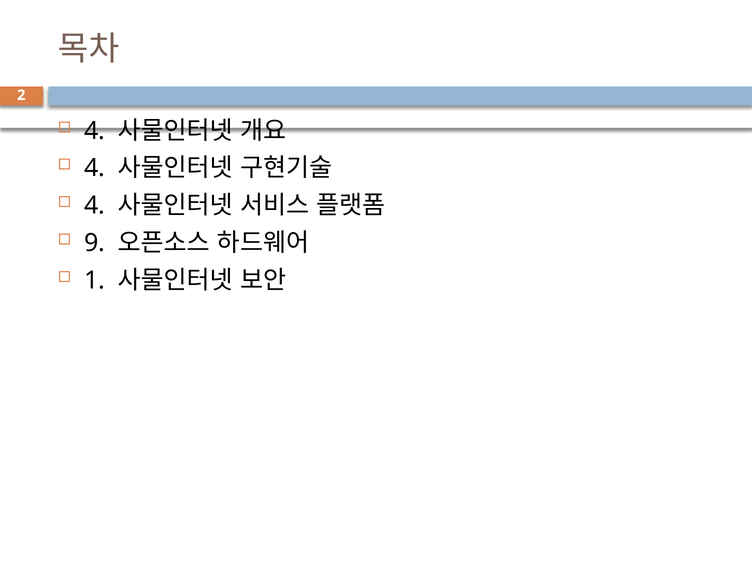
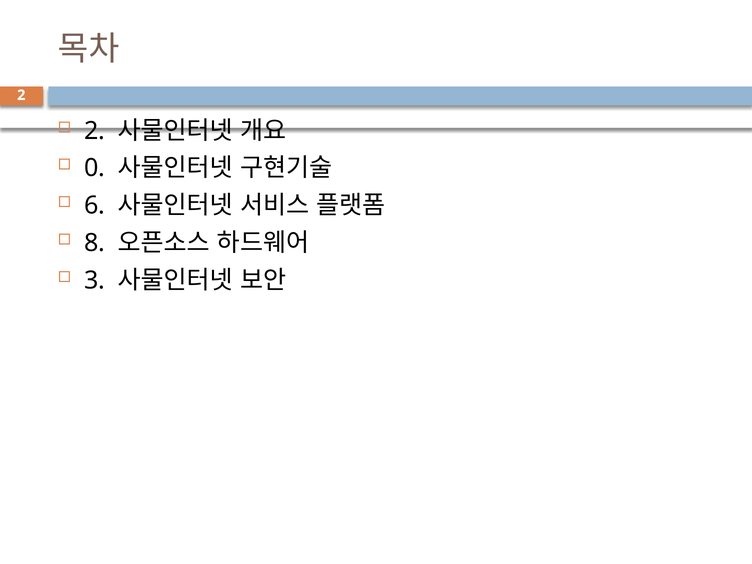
4 at (95, 131): 4 -> 2
4 at (95, 168): 4 -> 0
4 at (95, 206): 4 -> 6
9: 9 -> 8
1: 1 -> 3
